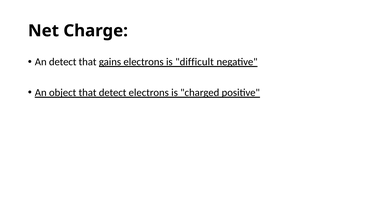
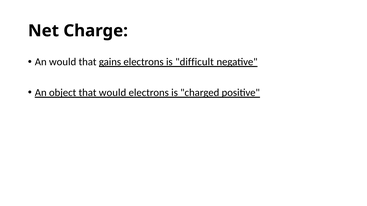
An detect: detect -> would
that detect: detect -> would
